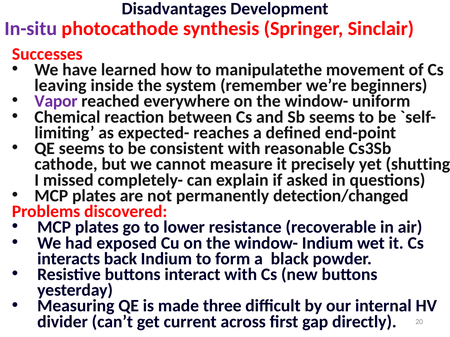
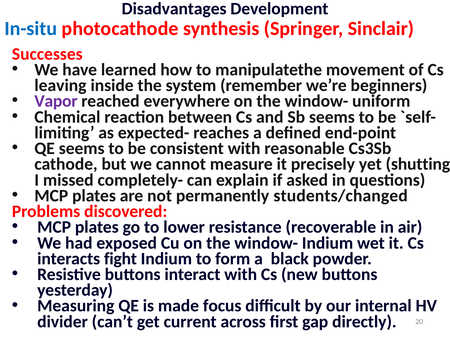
In-situ colour: purple -> blue
detection/changed: detection/changed -> students/changed
back: back -> fight
three: three -> focus
